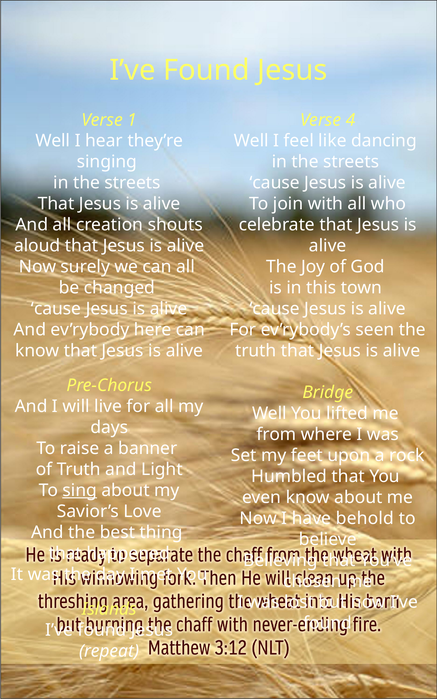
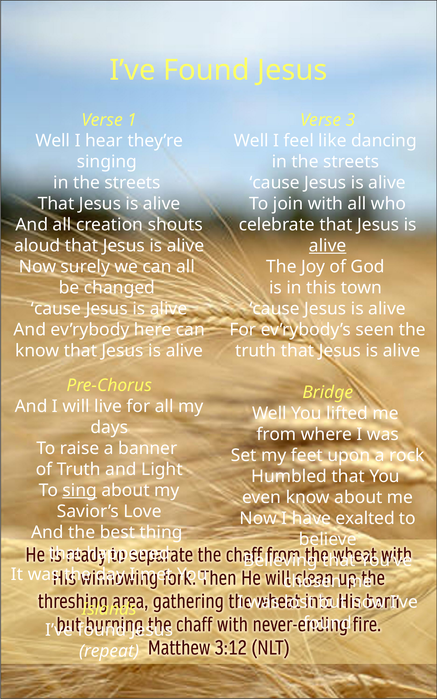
4: 4 -> 3
alive at (328, 246) underline: none -> present
behold: behold -> exalted
